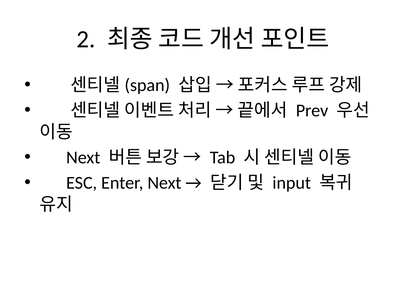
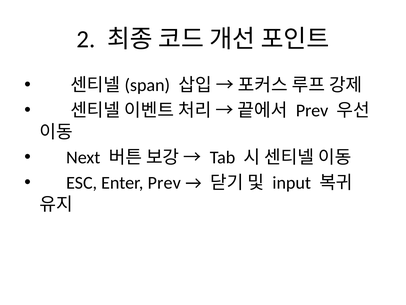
Enter Next: Next -> Prev
